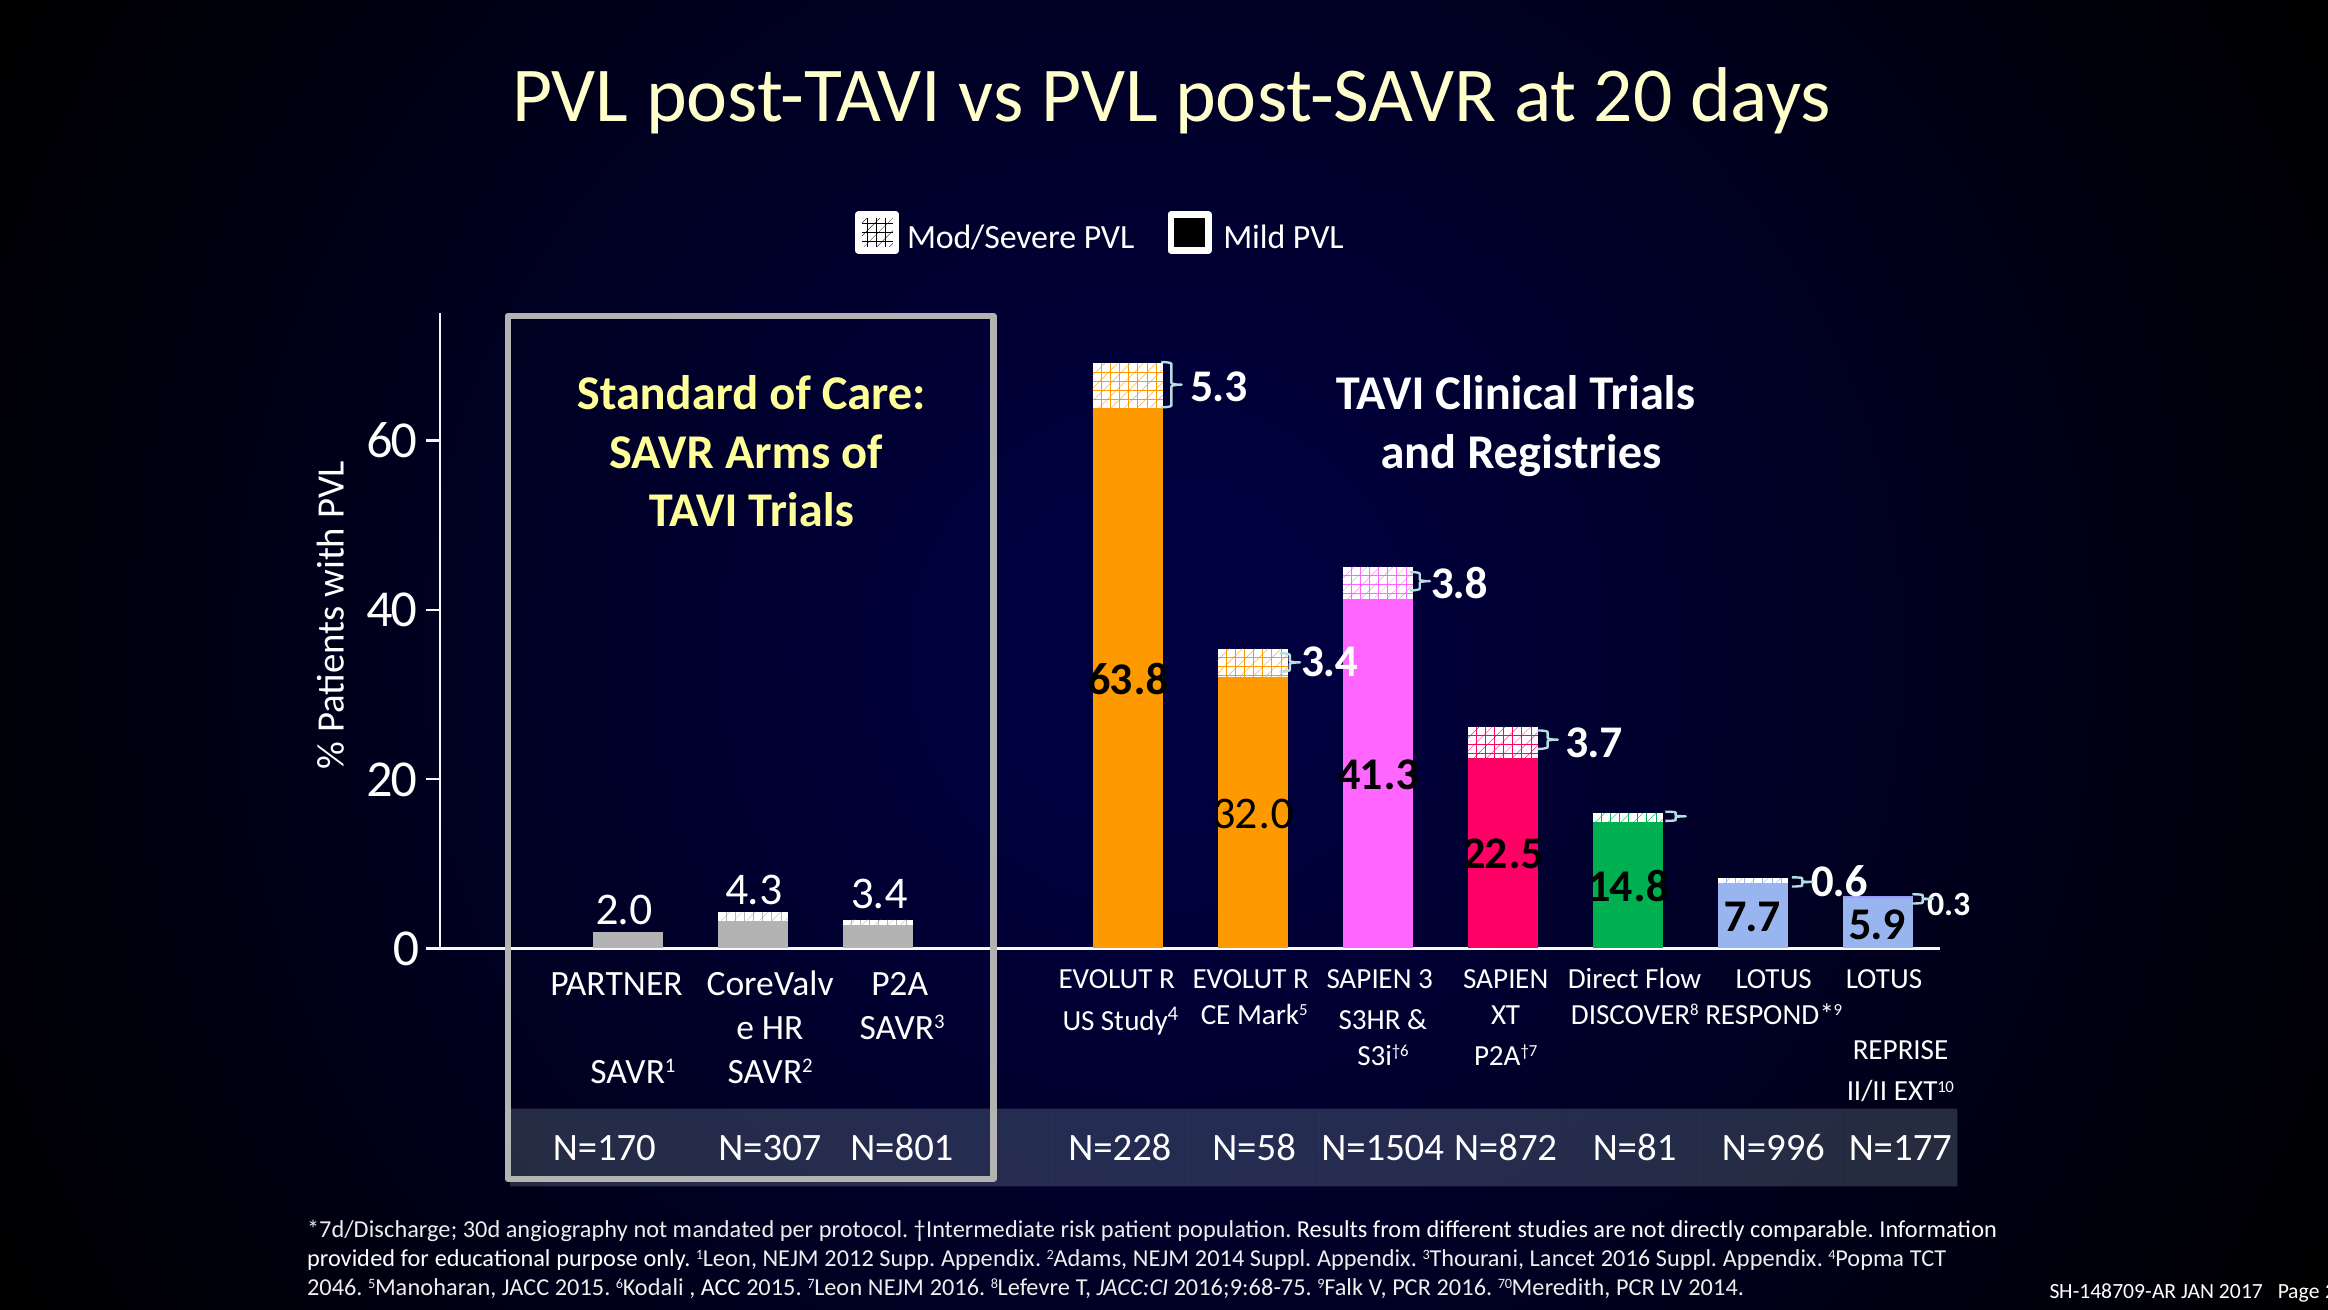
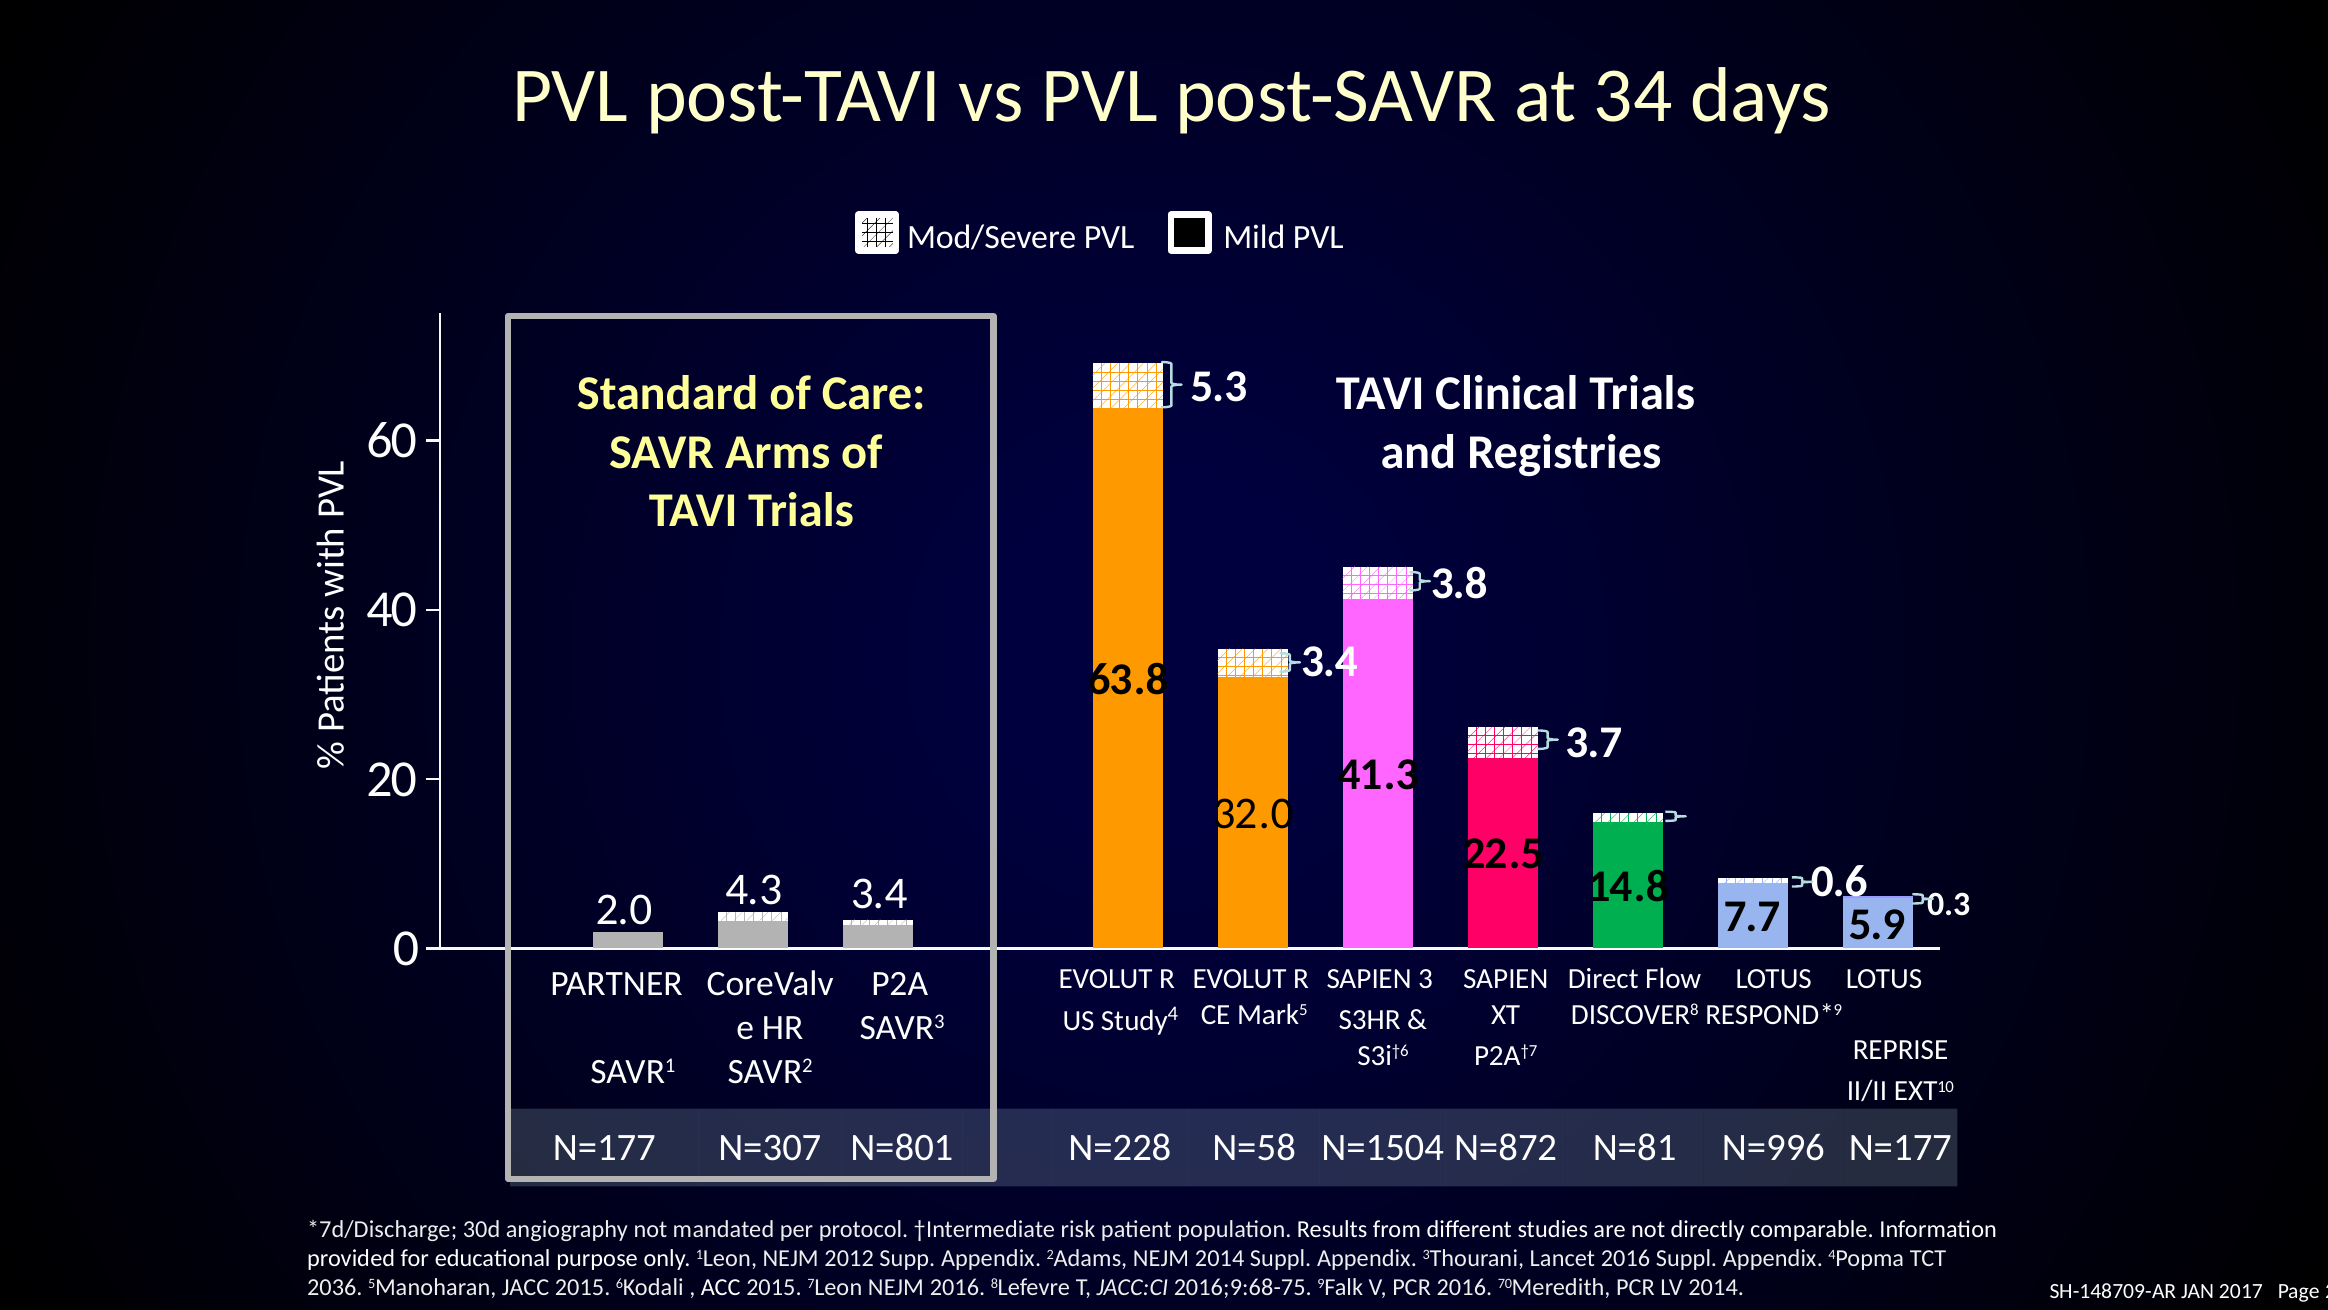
at 20: 20 -> 34
N=170 at (604, 1147): N=170 -> N=177
2046: 2046 -> 2036
